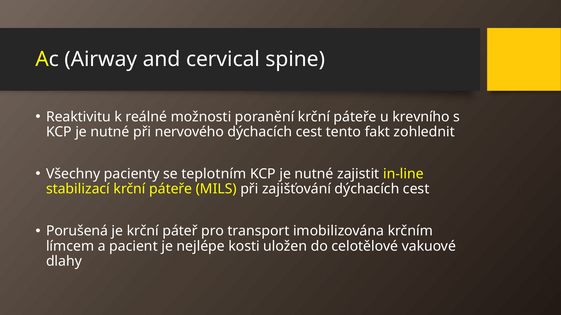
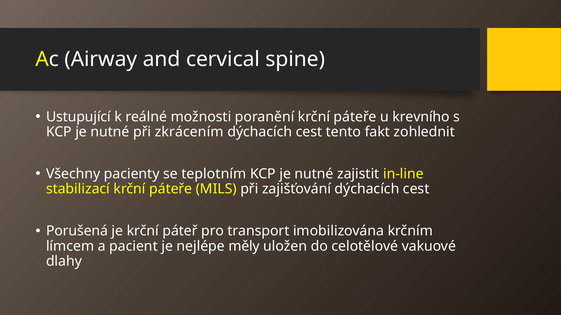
Reaktivitu: Reaktivitu -> Ustupující
nervového: nervového -> zkrácením
kosti: kosti -> měly
